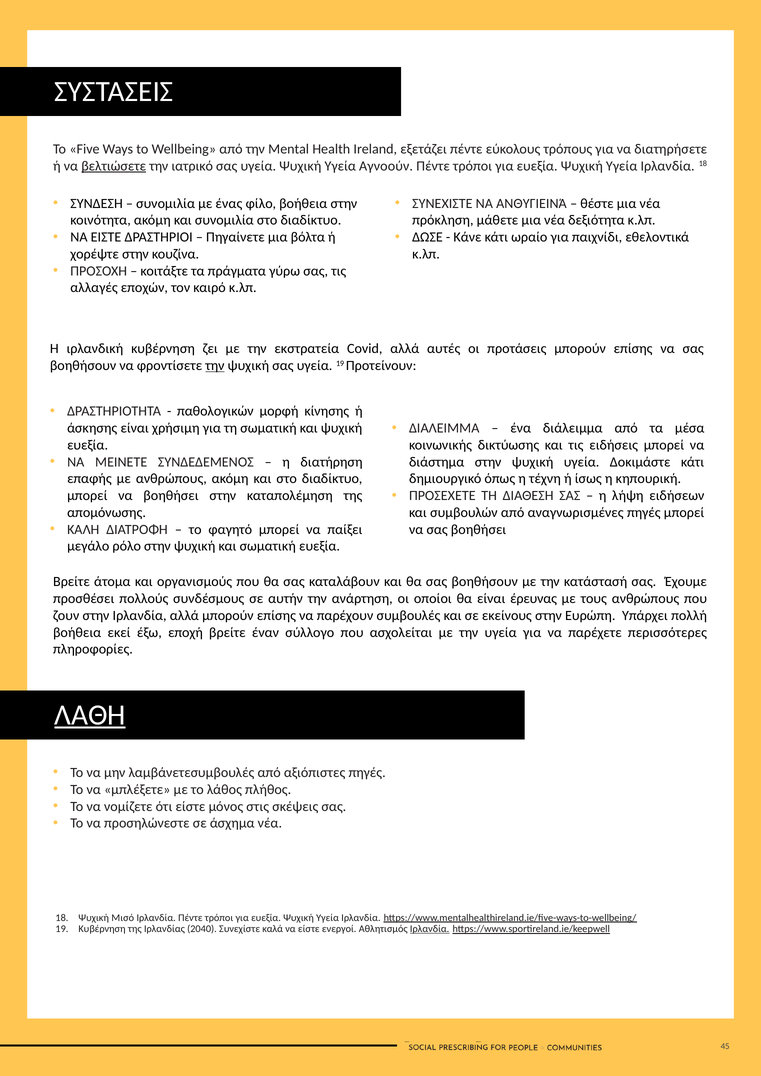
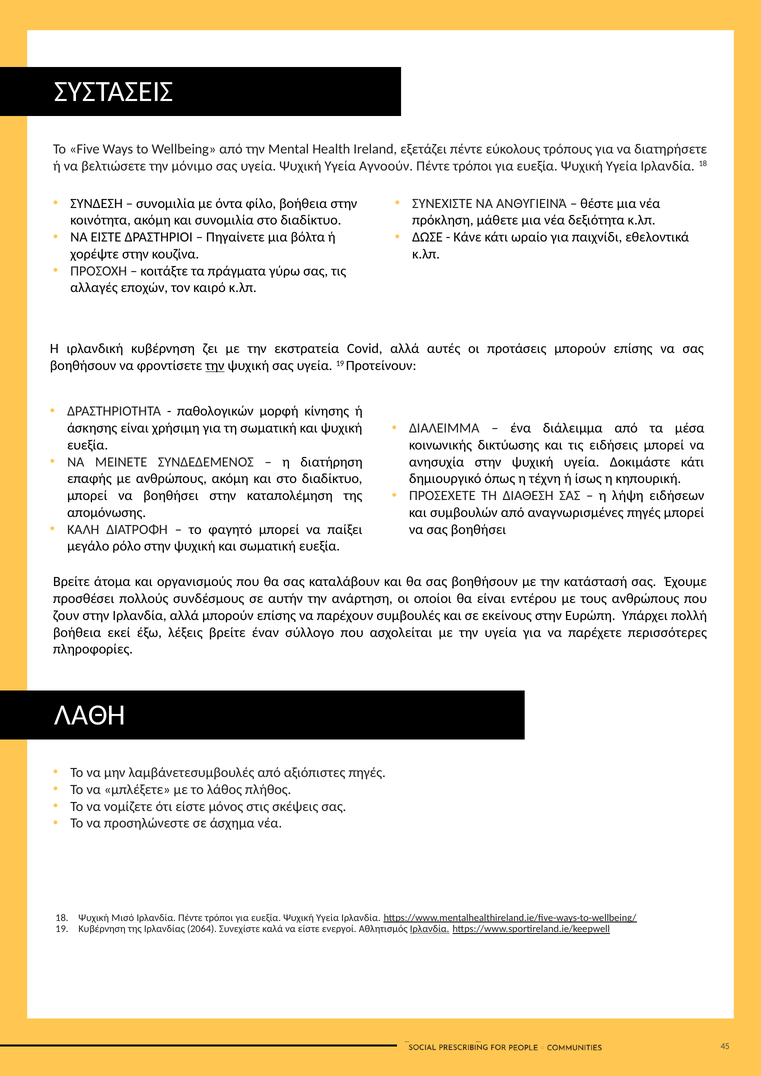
βελτιώσετε underline: present -> none
ιατρικό: ιατρικό -> μόνιμο
ένας: ένας -> όντα
διάστημα: διάστημα -> ανησυχία
έρευνας: έρευνας -> εντέρου
εποχή: εποχή -> λέξεις
ΛΑΘΗ underline: present -> none
2040: 2040 -> 2064
